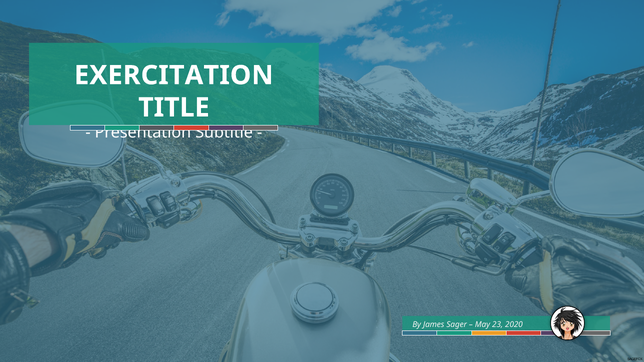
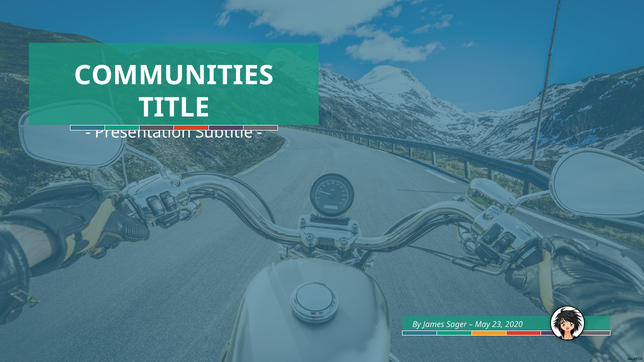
EXERCITATION: EXERCITATION -> COMMUNITIES
